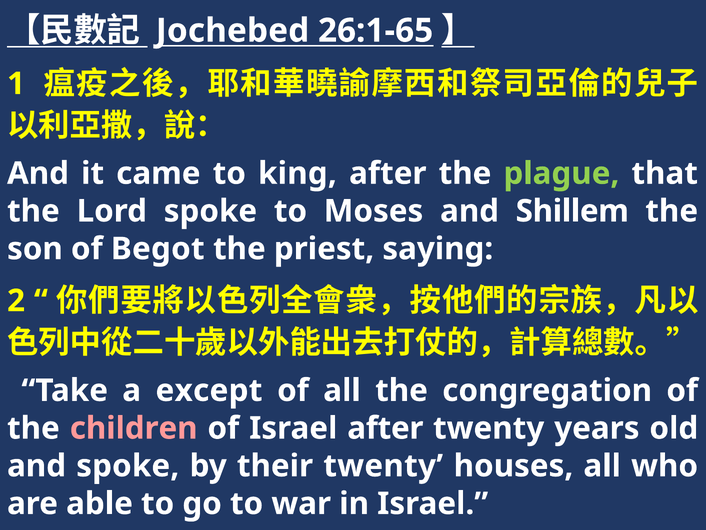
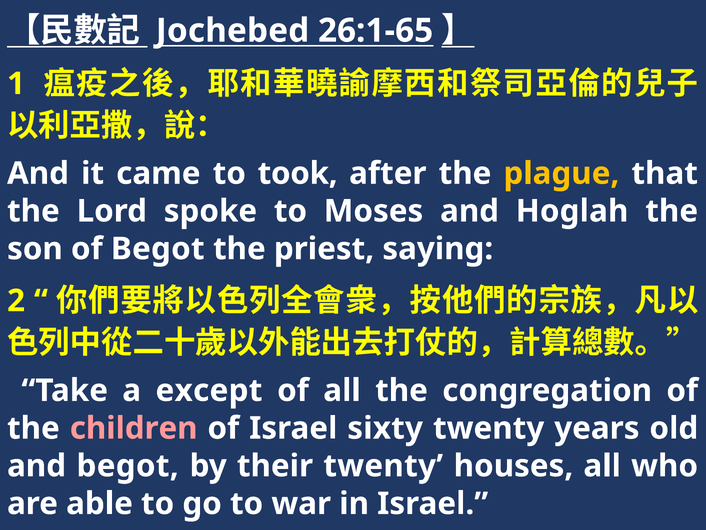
king: king -> took
plague colour: light green -> yellow
Shillem: Shillem -> Hoglah
Israel after: after -> sixty
and spoke: spoke -> begot
